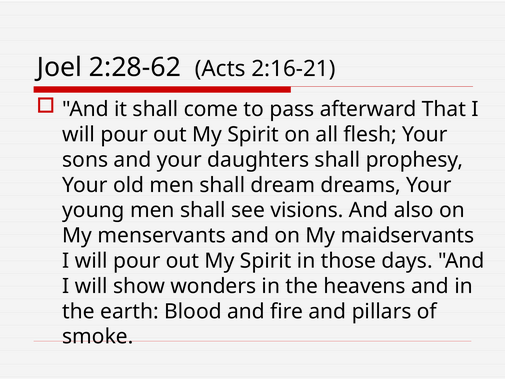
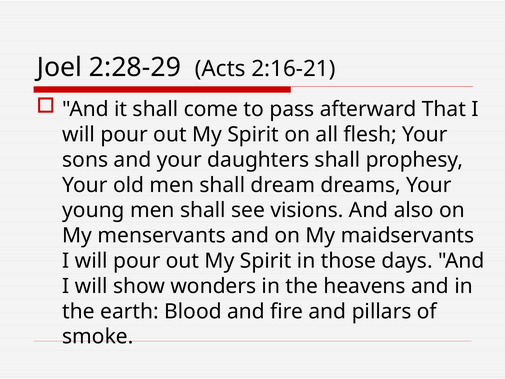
2:28-62: 2:28-62 -> 2:28-29
